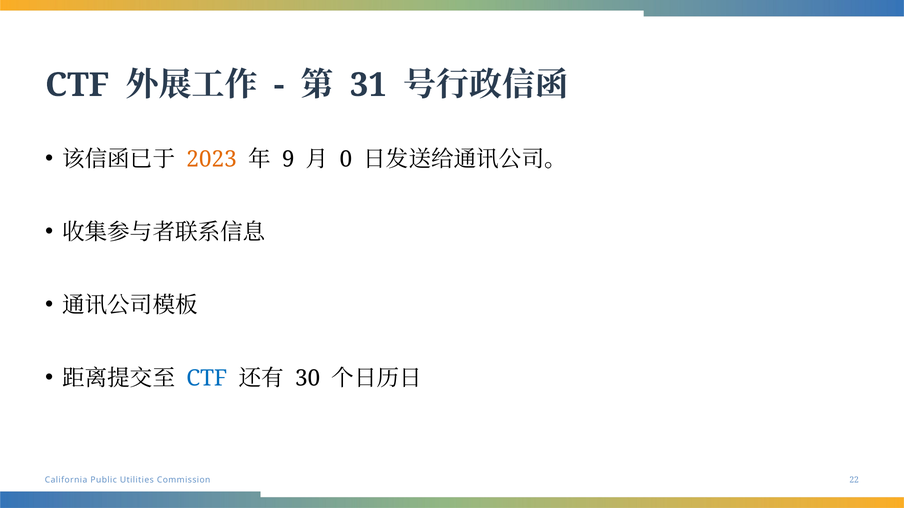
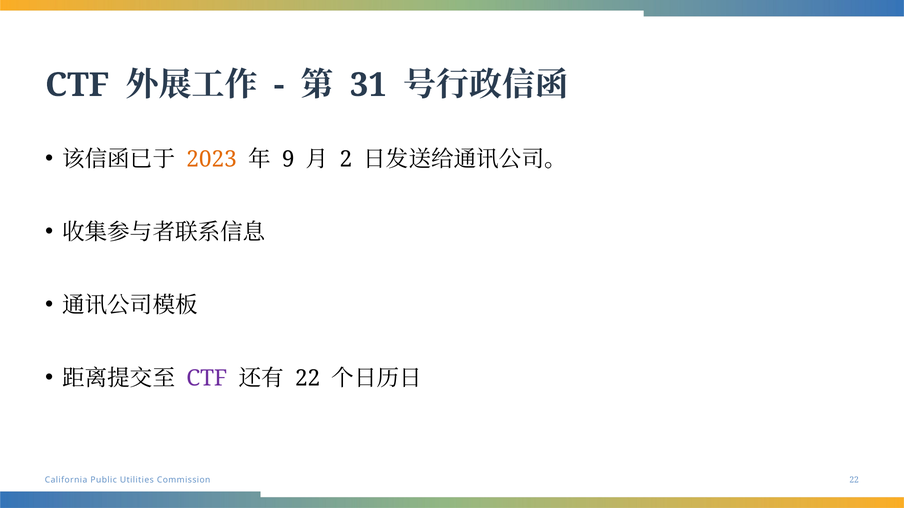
0: 0 -> 2
CTF at (207, 379) colour: blue -> purple
30 at (308, 379): 30 -> 22
